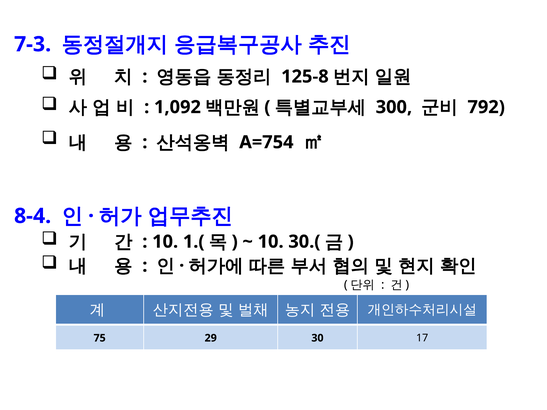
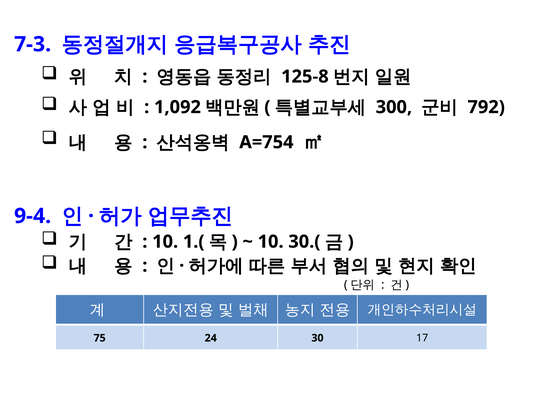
8-4: 8-4 -> 9-4
29: 29 -> 24
